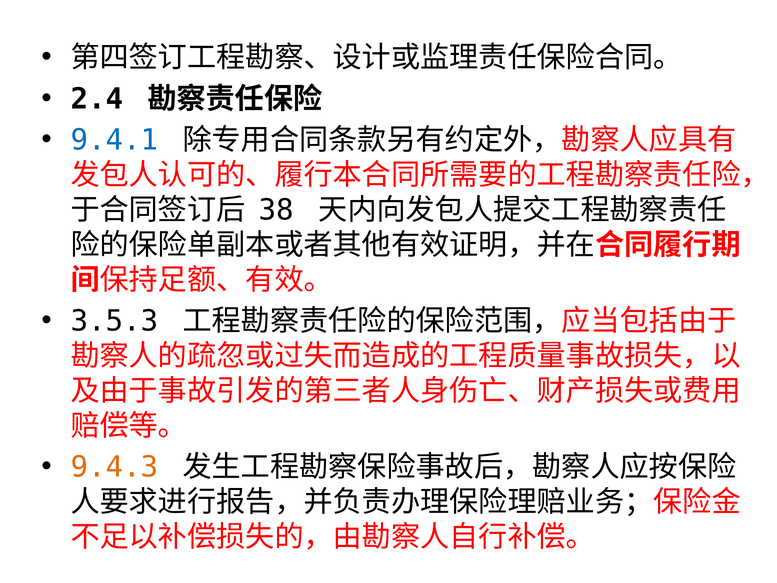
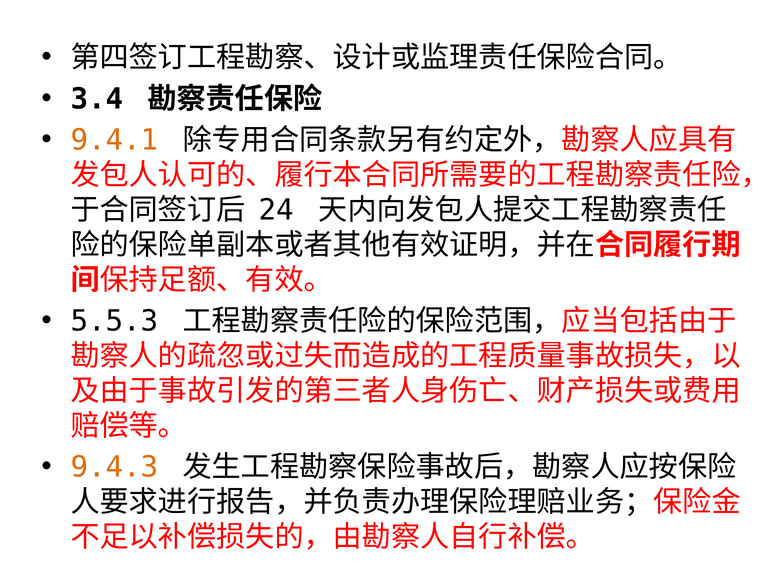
2.4: 2.4 -> 3.4
9.4.1 colour: blue -> orange
38: 38 -> 24
3.5.3: 3.5.3 -> 5.5.3
